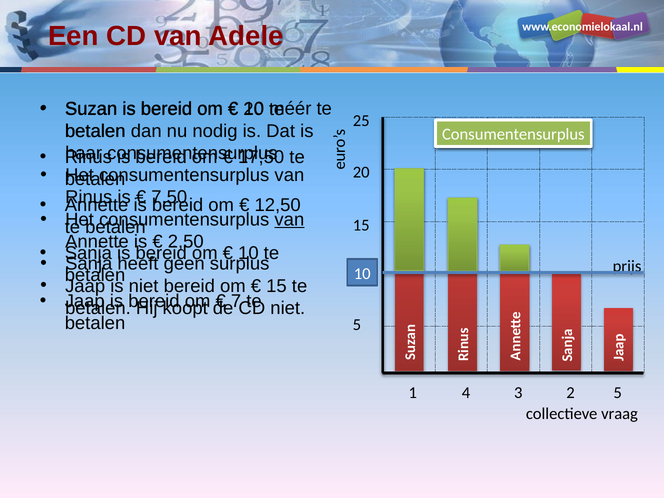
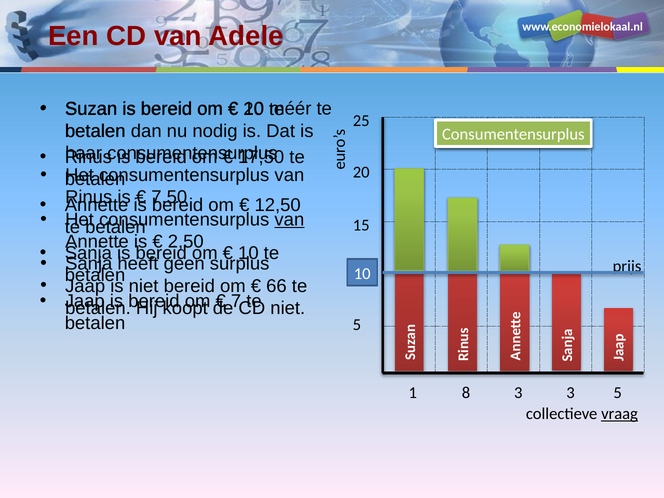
15 at (276, 286): 15 -> 66
4: 4 -> 8
3 2: 2 -> 3
vraag underline: none -> present
